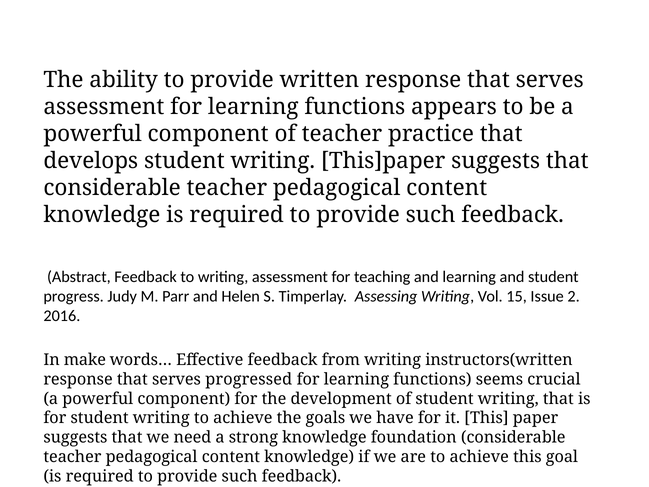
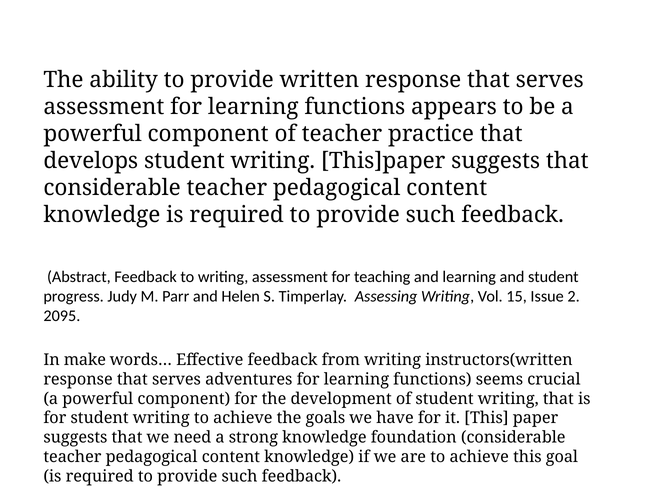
2016: 2016 -> 2095
progressed: progressed -> adventures
